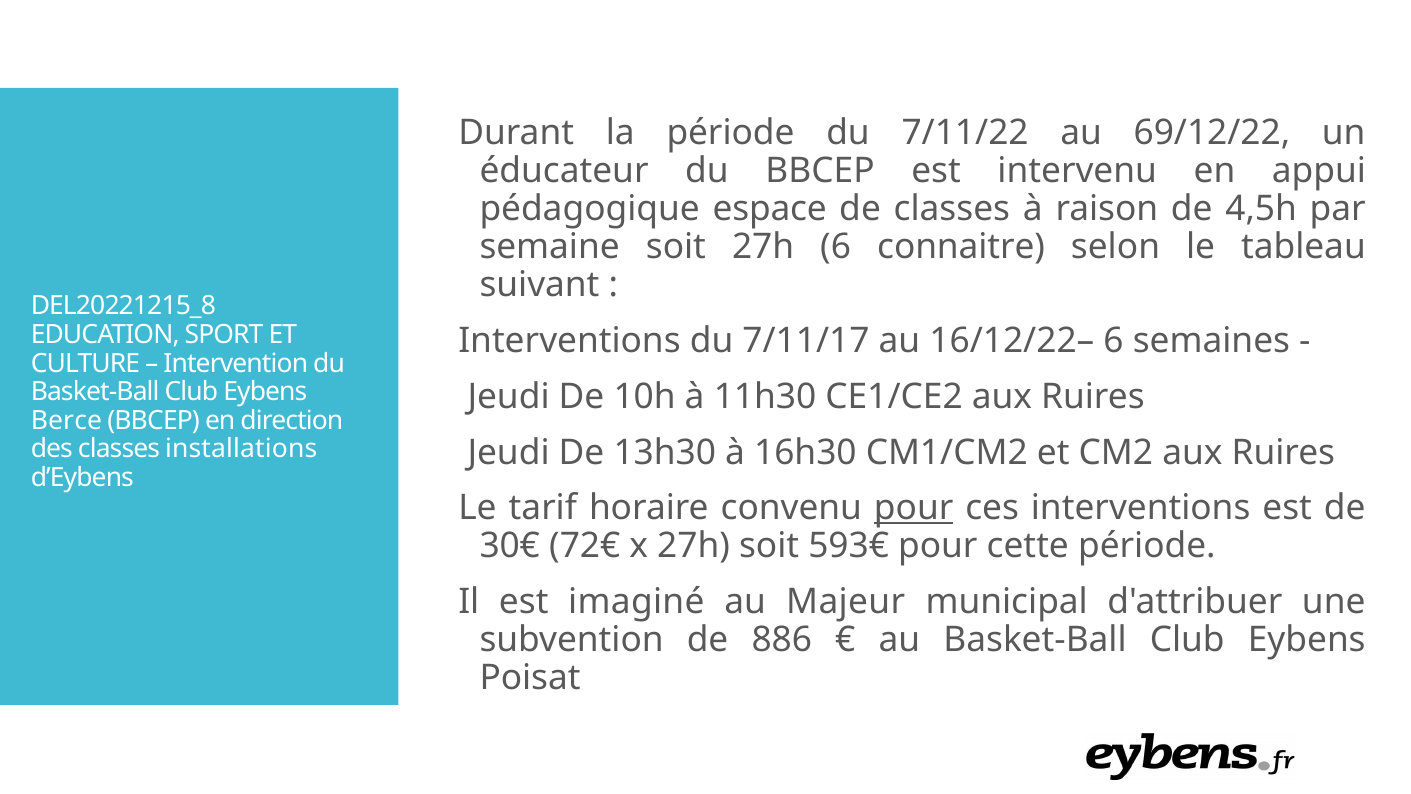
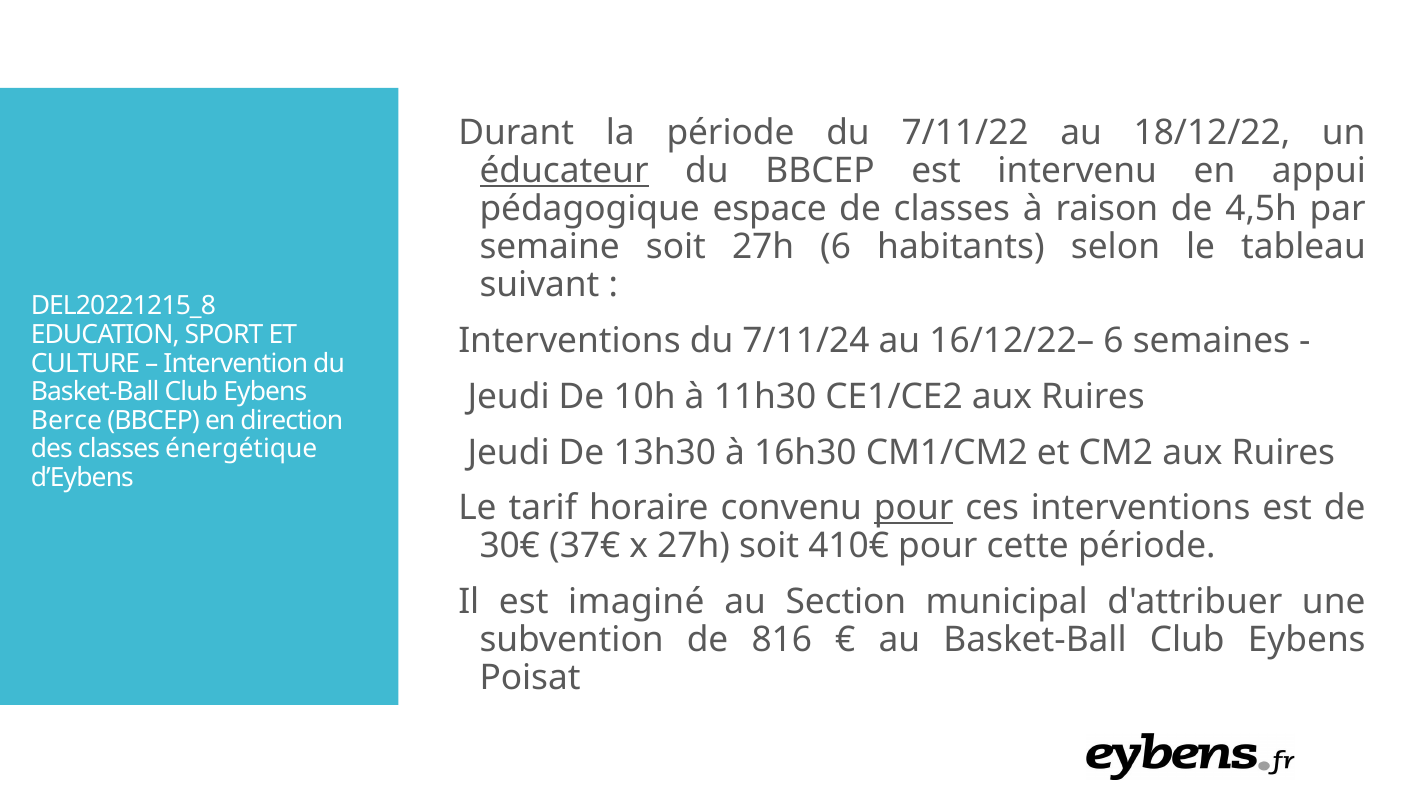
69/12/22: 69/12/22 -> 18/12/22
éducateur underline: none -> present
connaitre: connaitre -> habitants
7/11/17: 7/11/17 -> 7/11/24
installations: installations -> énergétique
72€: 72€ -> 37€
593€: 593€ -> 410€
Majeur: Majeur -> Section
886: 886 -> 816
